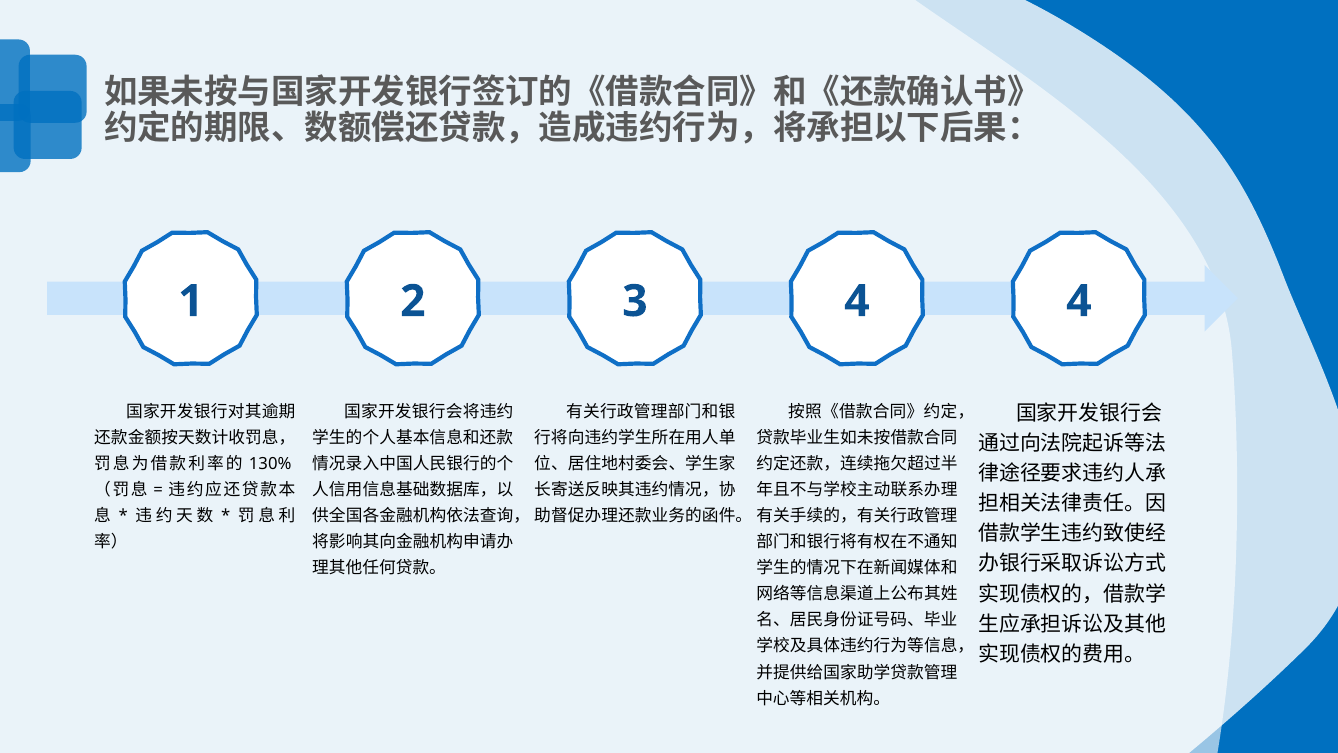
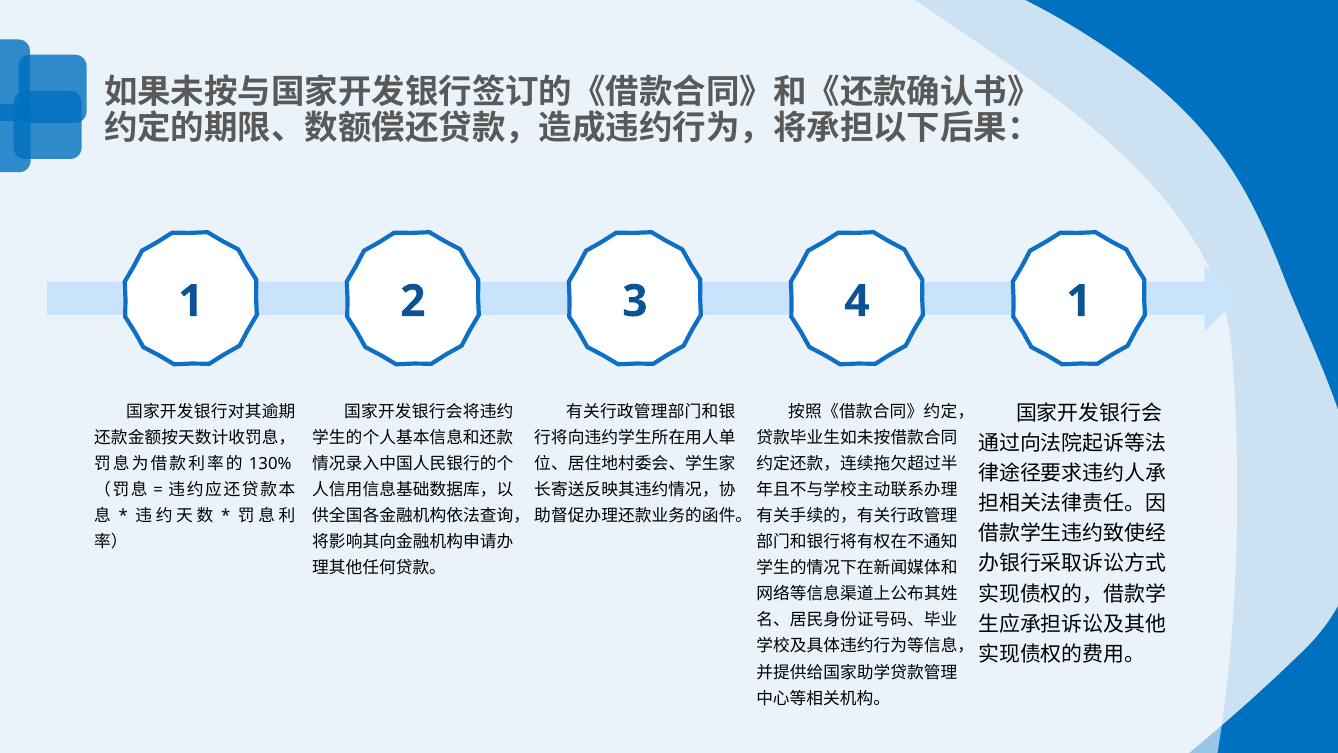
4 4: 4 -> 1
